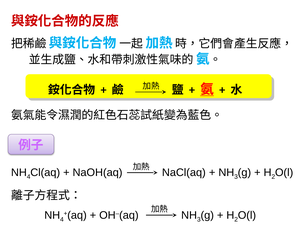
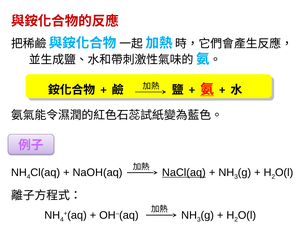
NaCl(aq underline: none -> present
